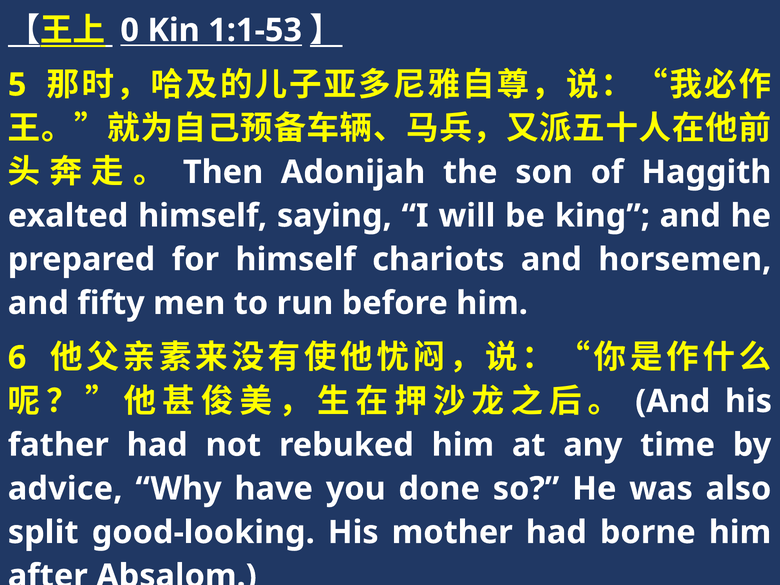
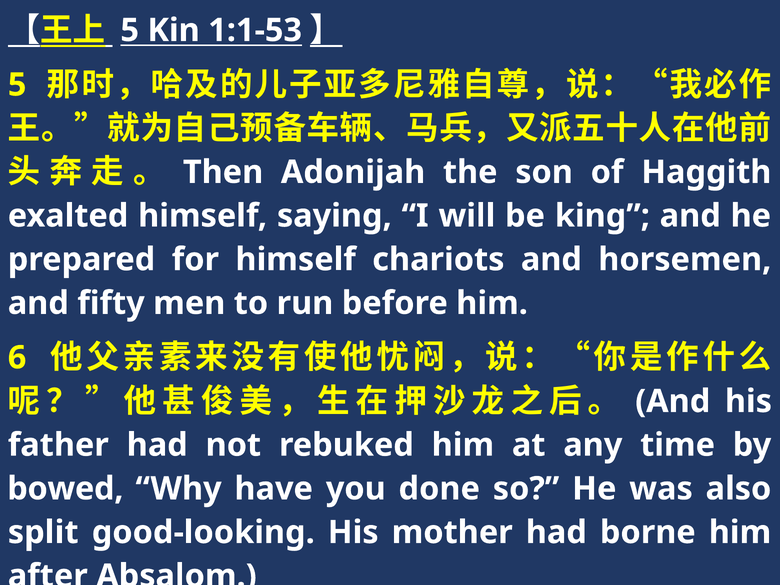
0 at (130, 30): 0 -> 5
advice: advice -> bowed
